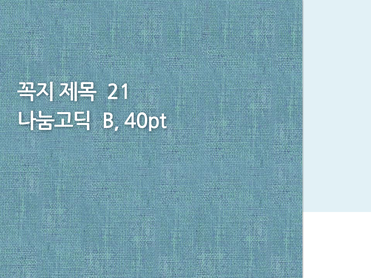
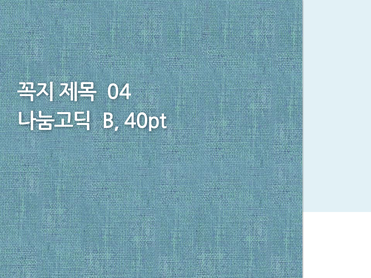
21: 21 -> 04
